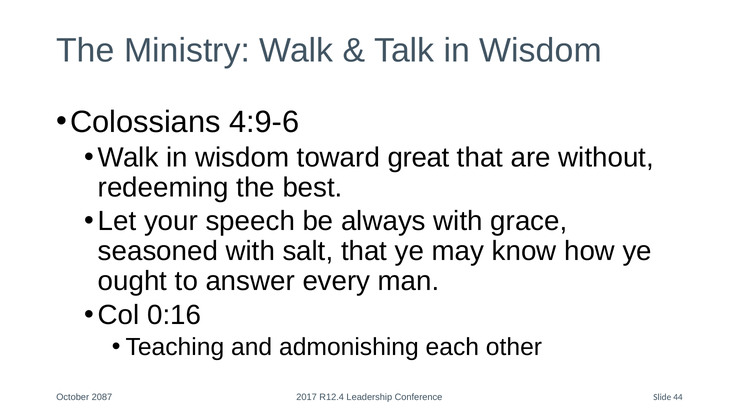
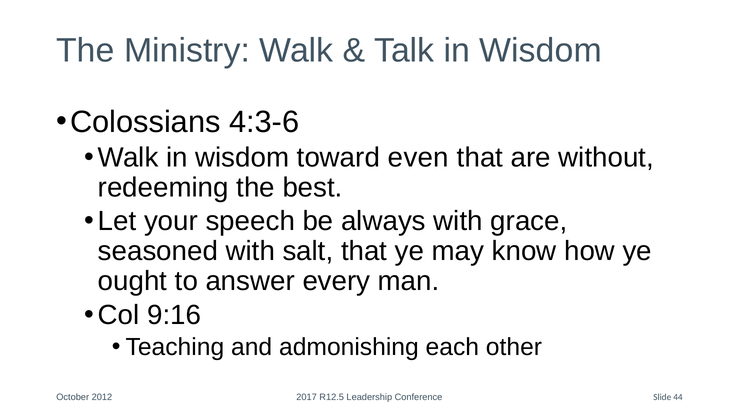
4:9-6: 4:9-6 -> 4:3-6
great: great -> even
0:16: 0:16 -> 9:16
2087: 2087 -> 2012
R12.4: R12.4 -> R12.5
